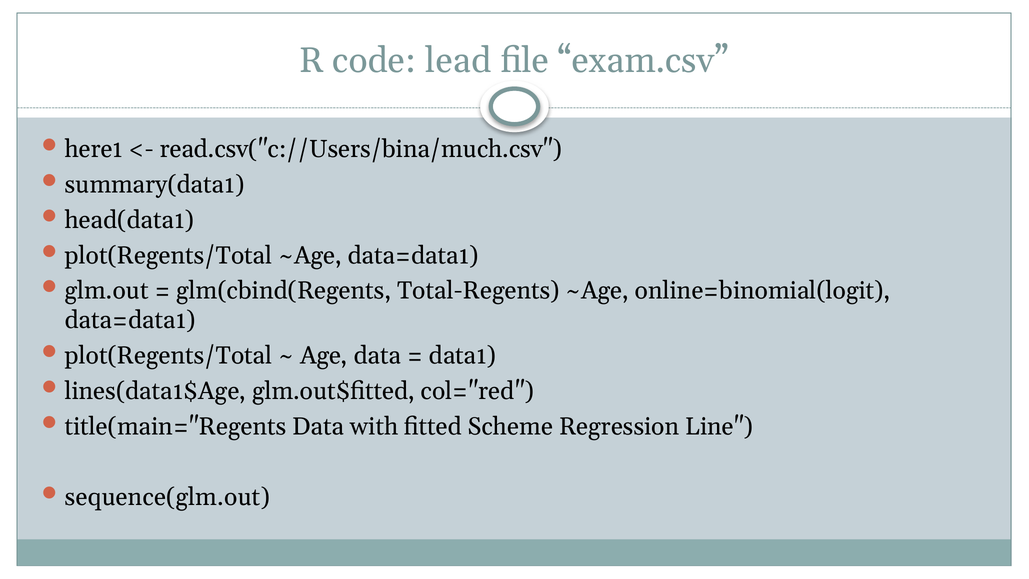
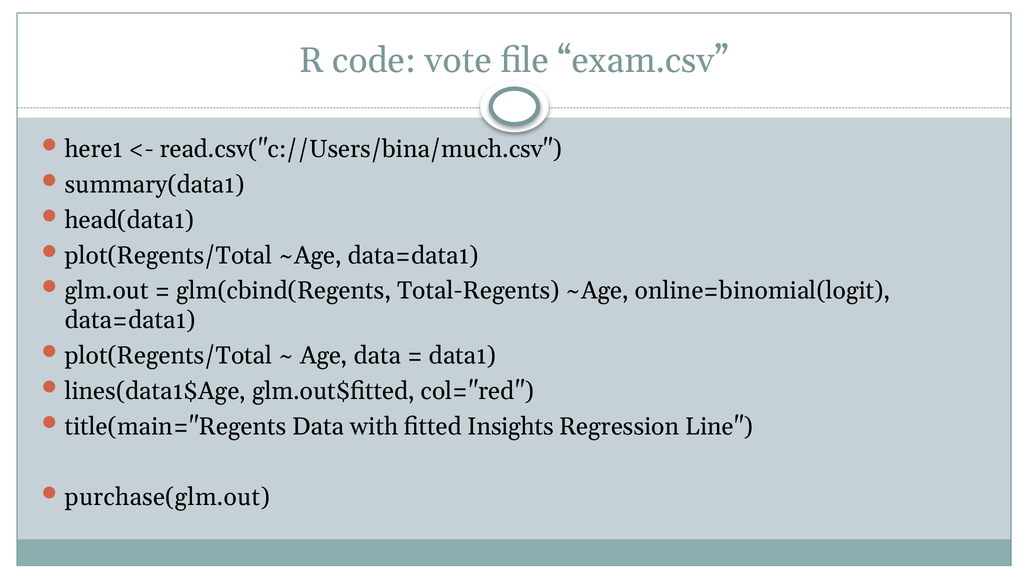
lead: lead -> vote
Scheme: Scheme -> Insights
sequence(glm.out: sequence(glm.out -> purchase(glm.out
